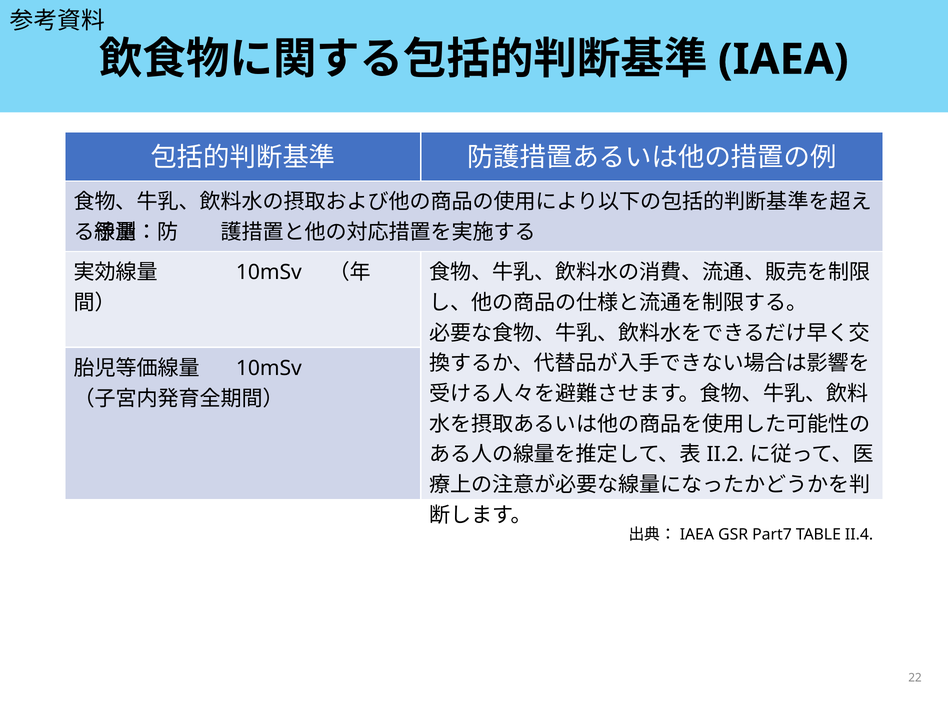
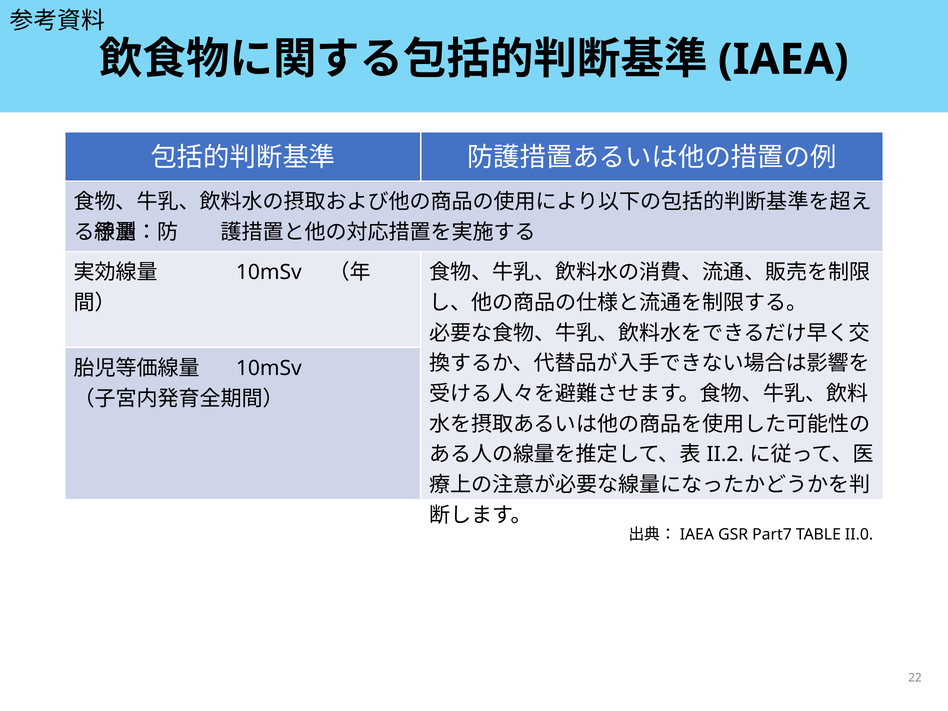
II.4: II.4 -> II.0
